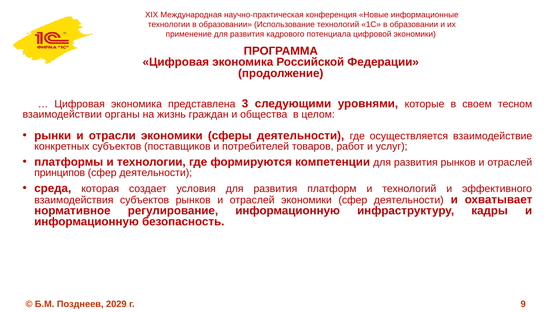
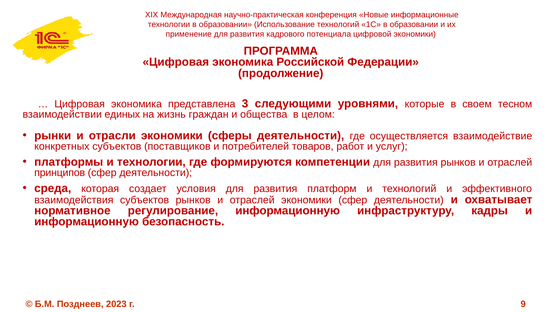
органы: органы -> единых
2029: 2029 -> 2023
